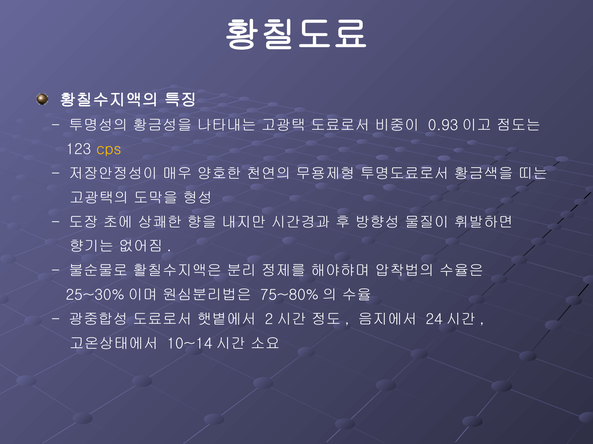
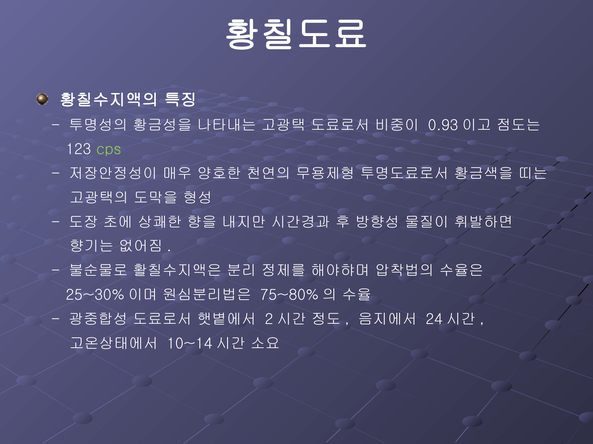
cps colour: yellow -> light green
